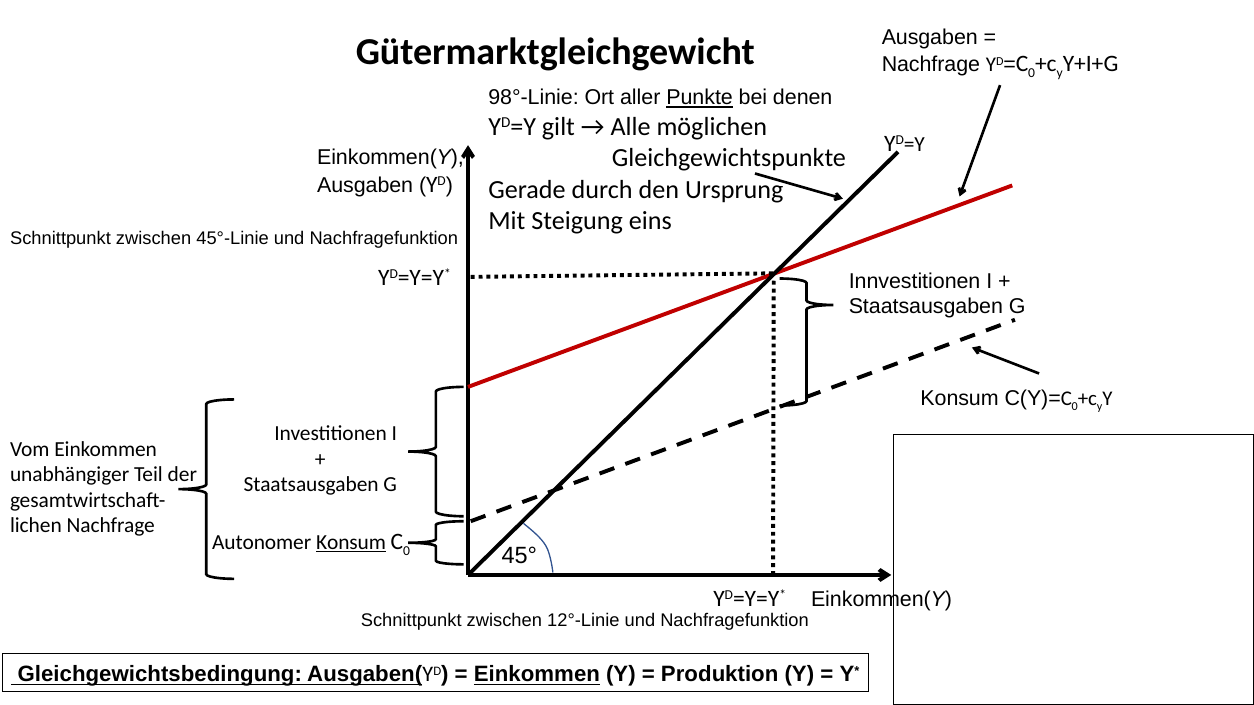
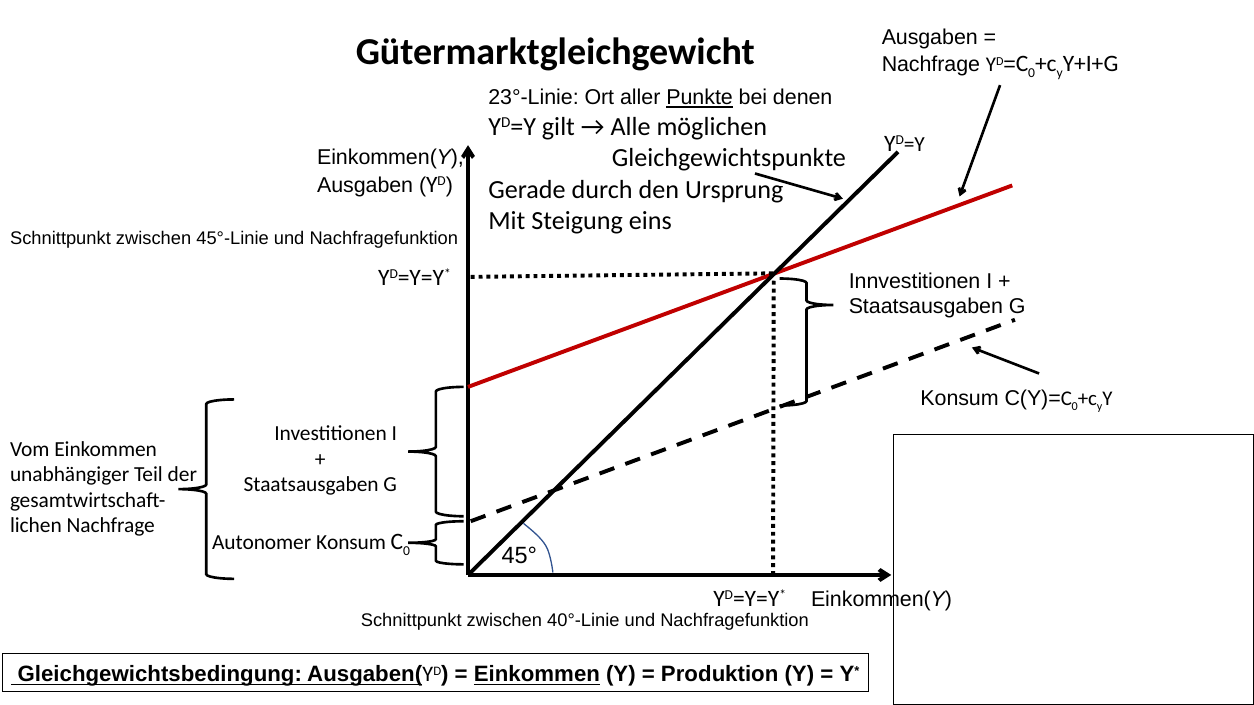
98°-Linie: 98°-Linie -> 23°-Linie
Konsum at (351, 543) underline: present -> none
12°-Linie: 12°-Linie -> 40°-Linie
